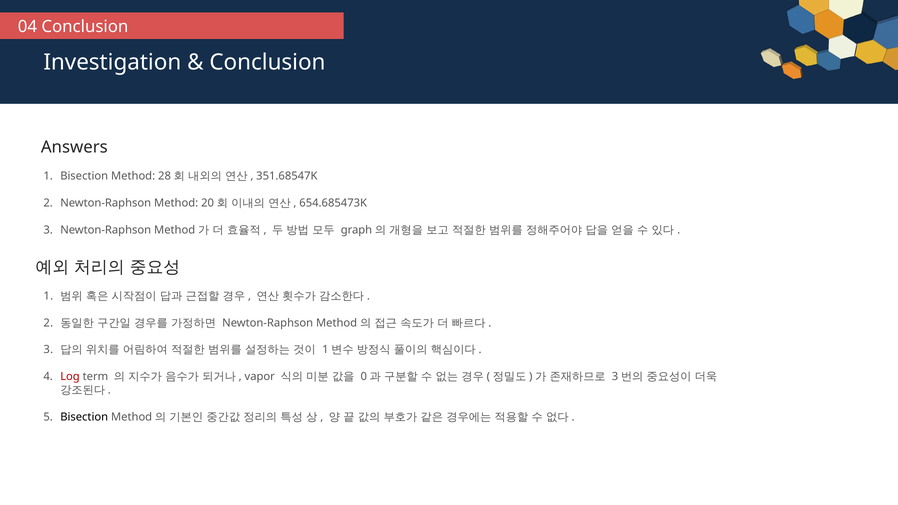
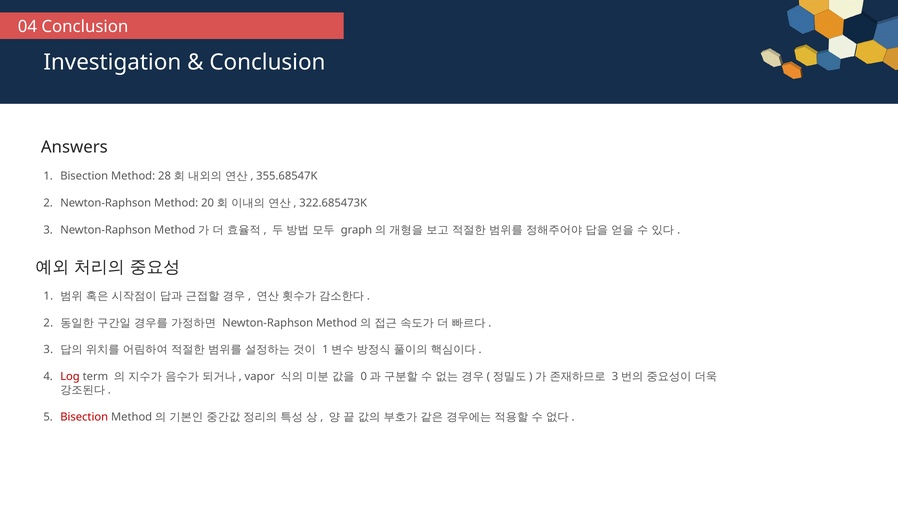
351.68547K: 351.68547K -> 355.68547K
654.685473K: 654.685473K -> 322.685473K
Bisection at (84, 417) colour: black -> red
